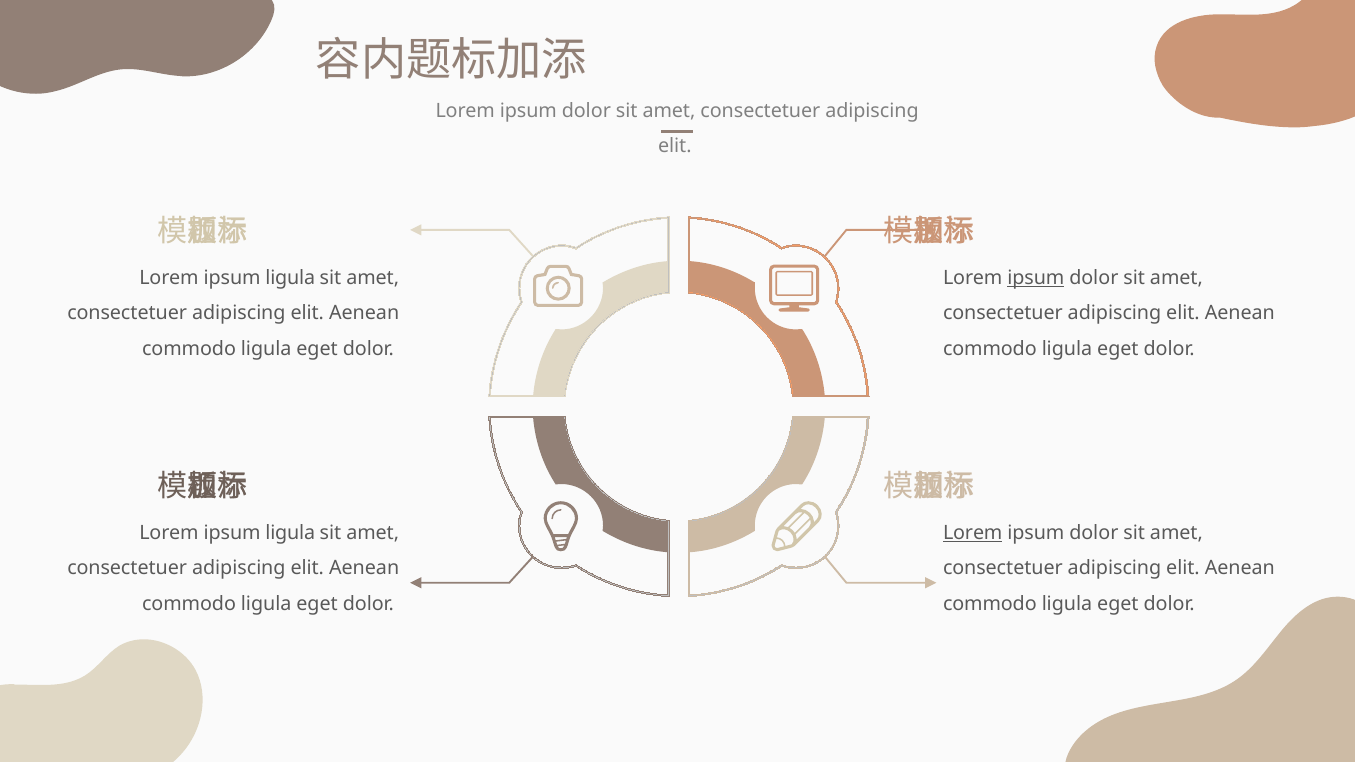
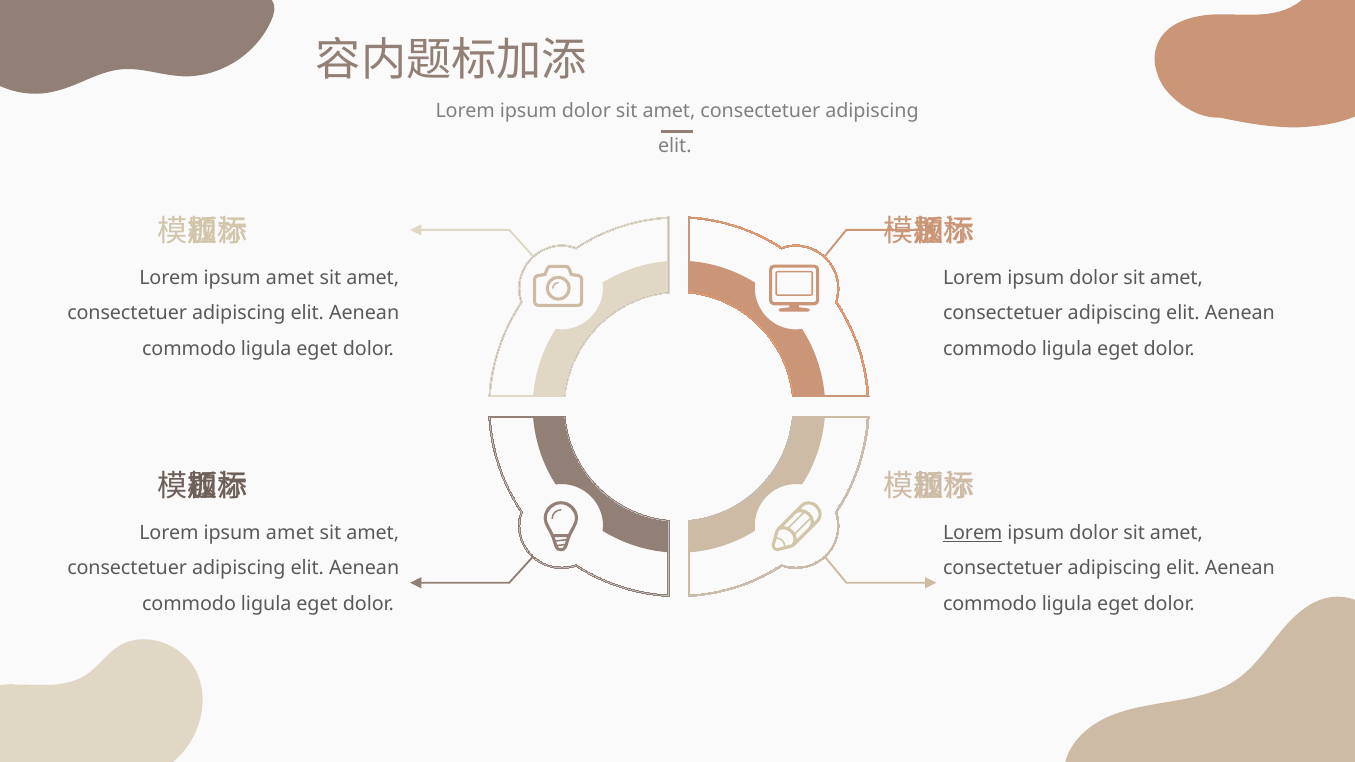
ligula at (290, 278): ligula -> amet
ipsum at (1036, 278) underline: present -> none
ligula at (290, 533): ligula -> amet
